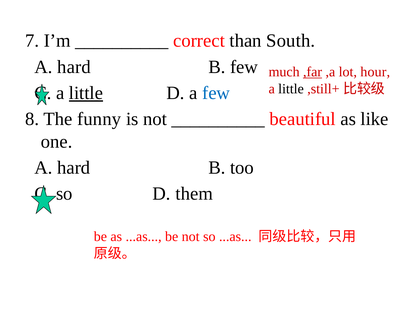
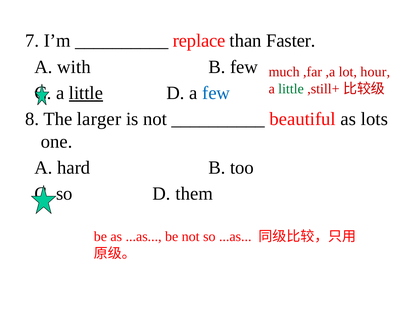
correct: correct -> replace
South: South -> Faster
hard at (74, 67): hard -> with
,far underline: present -> none
little at (291, 89) colour: black -> green
funny: funny -> larger
like: like -> lots
